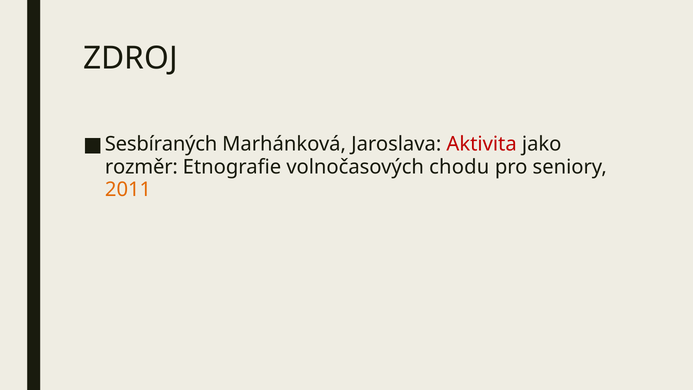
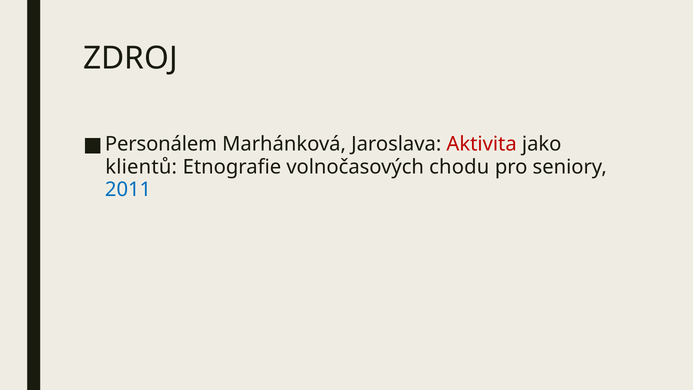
Sesbíraných: Sesbíraných -> Personálem
rozměr: rozměr -> klientů
2011 colour: orange -> blue
